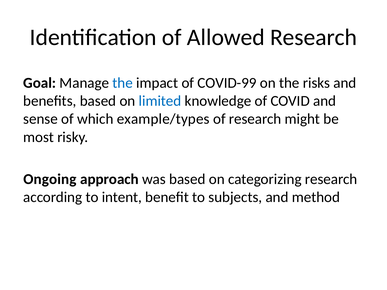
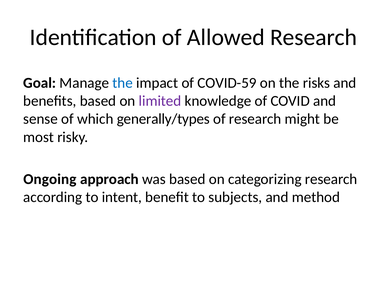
COVID-99: COVID-99 -> COVID-59
limited colour: blue -> purple
example/types: example/types -> generally/types
